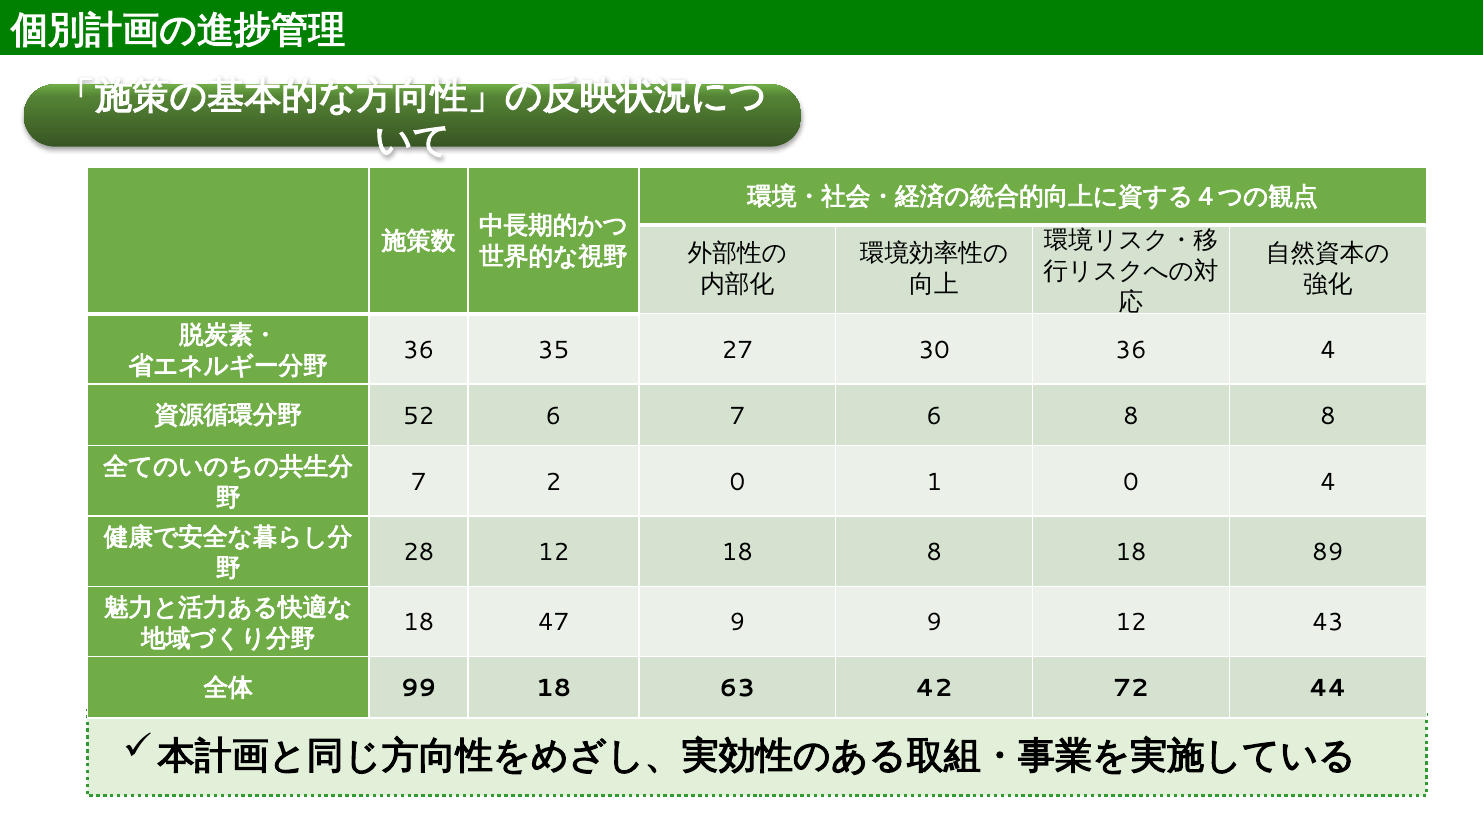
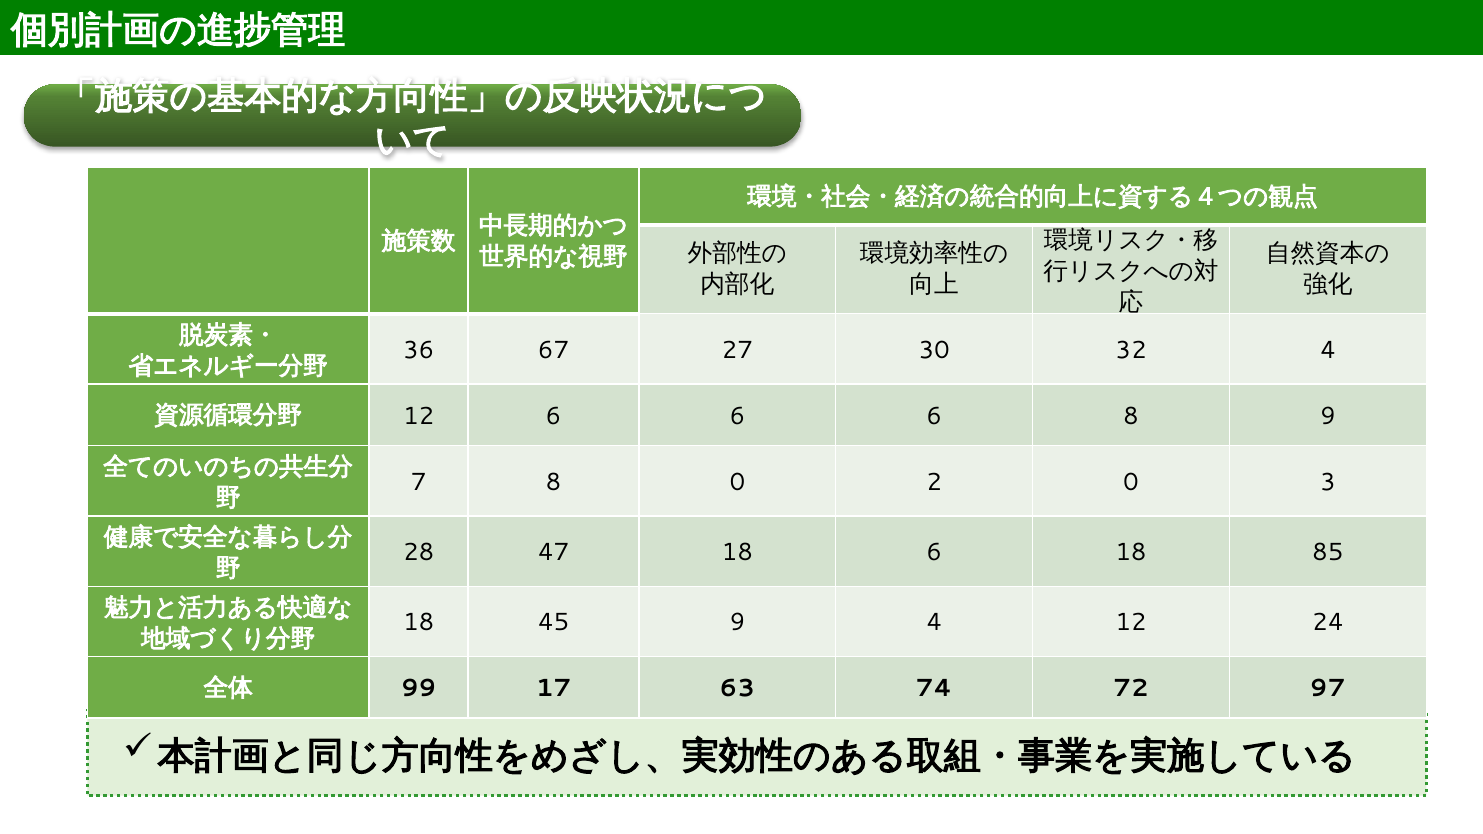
35: 35 -> 67
30 36: 36 -> 32
52 at (419, 416): 52 -> 12
7 at (737, 416): 7 -> 6
8 8: 8 -> 9
7 2: 2 -> 8
1: 1 -> 2
0 4: 4 -> 3
28 12: 12 -> 47
18 8: 8 -> 6
89: 89 -> 85
47: 47 -> 45
9 9: 9 -> 4
43: 43 -> 24
99 18: 18 -> 17
42: 42 -> 74
44: 44 -> 97
